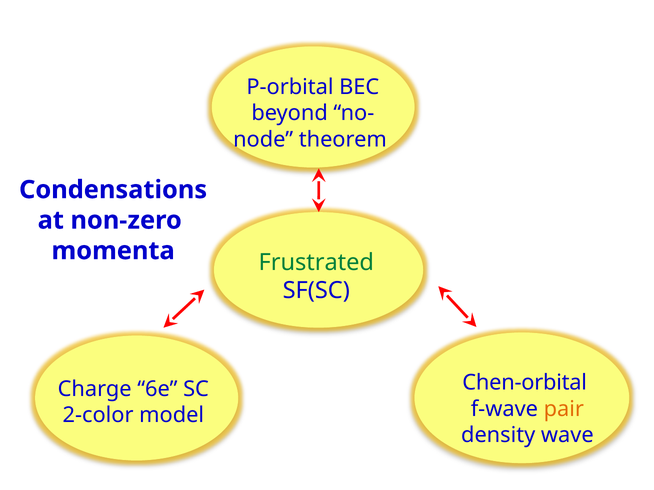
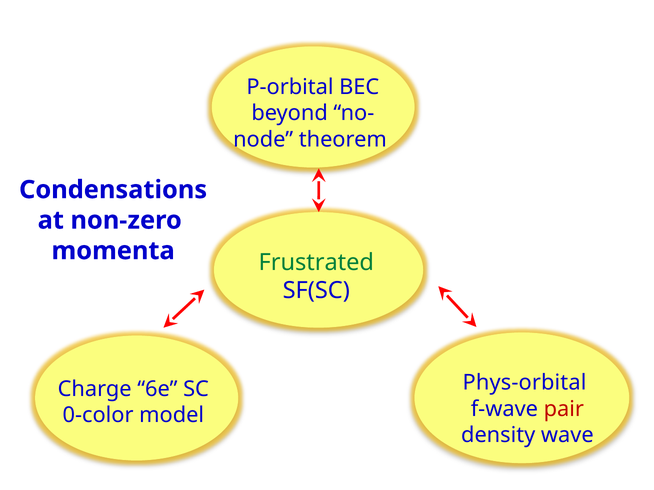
Chen-orbital: Chen-orbital -> Phys-orbital
pair colour: orange -> red
2-color: 2-color -> 0-color
